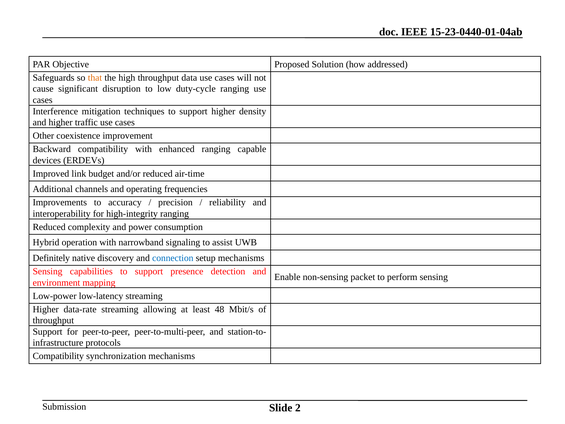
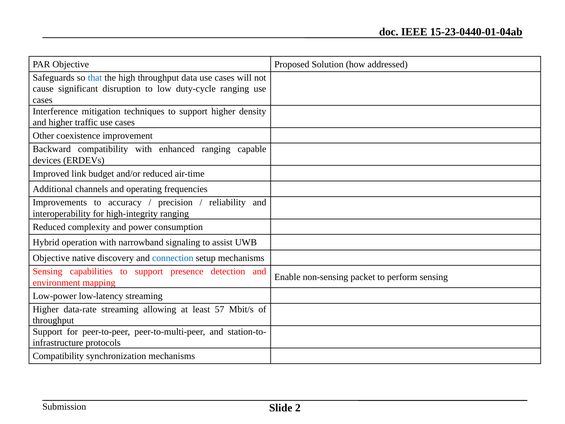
that colour: orange -> blue
Definitely at (51, 258): Definitely -> Objective
48: 48 -> 57
